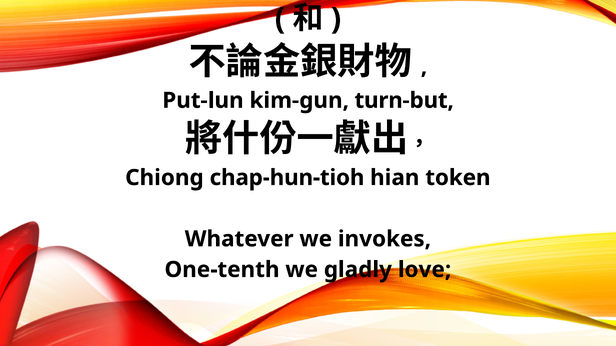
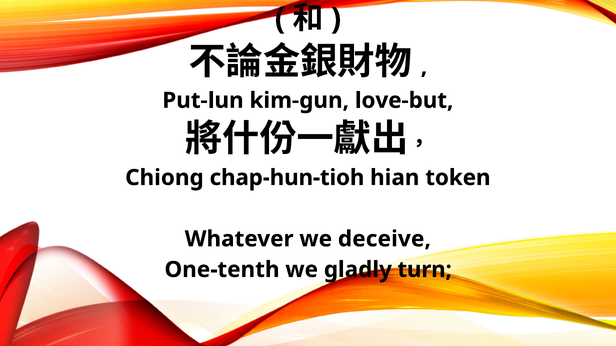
turn-but: turn-but -> love-but
invokes: invokes -> deceive
love: love -> turn
